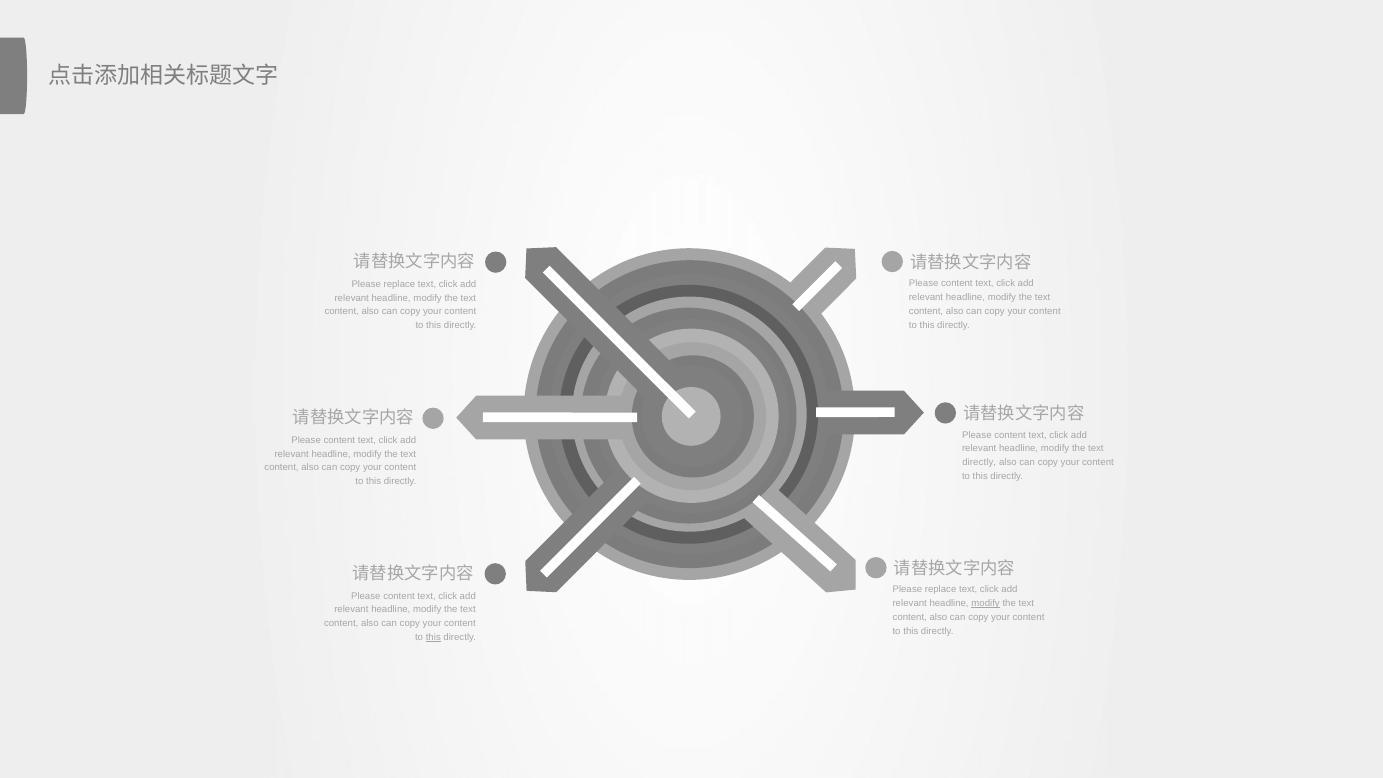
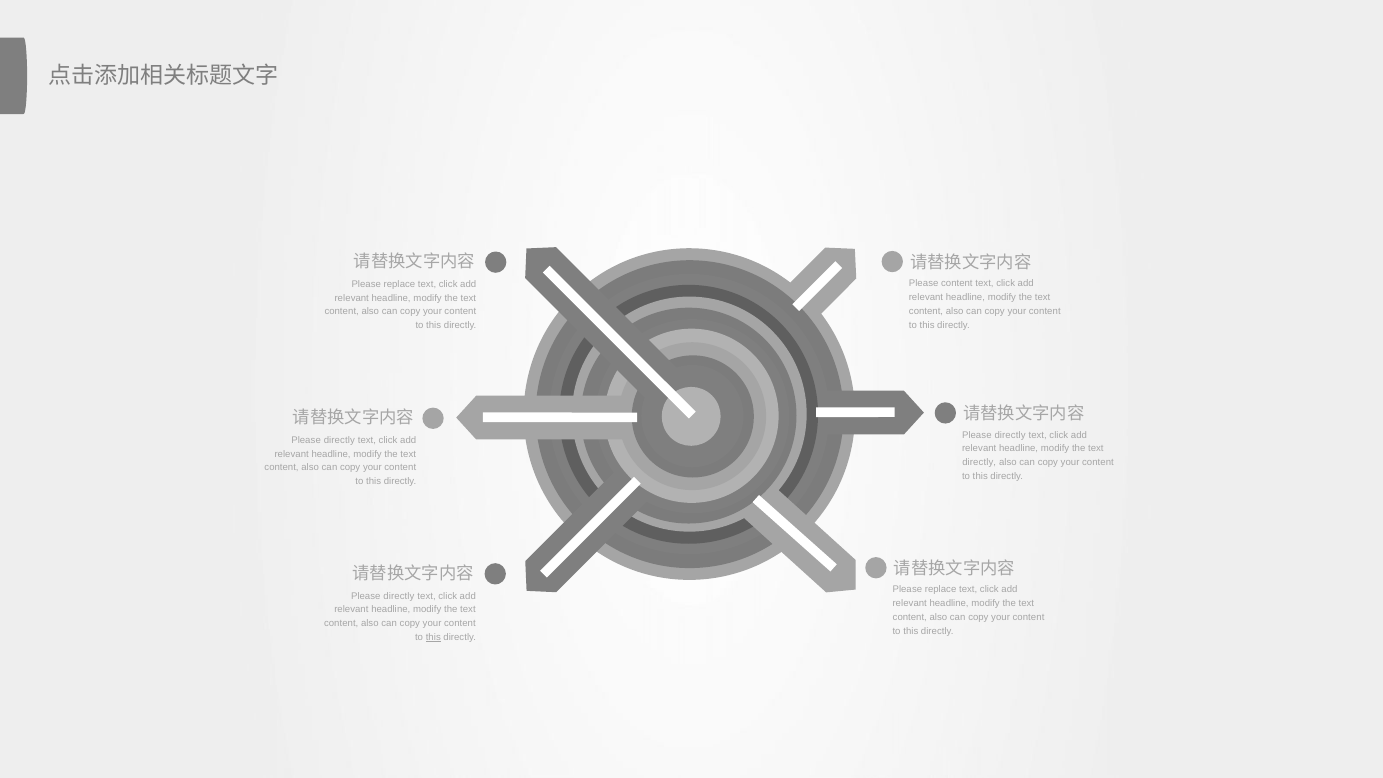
content at (1010, 435): content -> directly
content at (339, 440): content -> directly
content at (399, 596): content -> directly
modify at (986, 604) underline: present -> none
